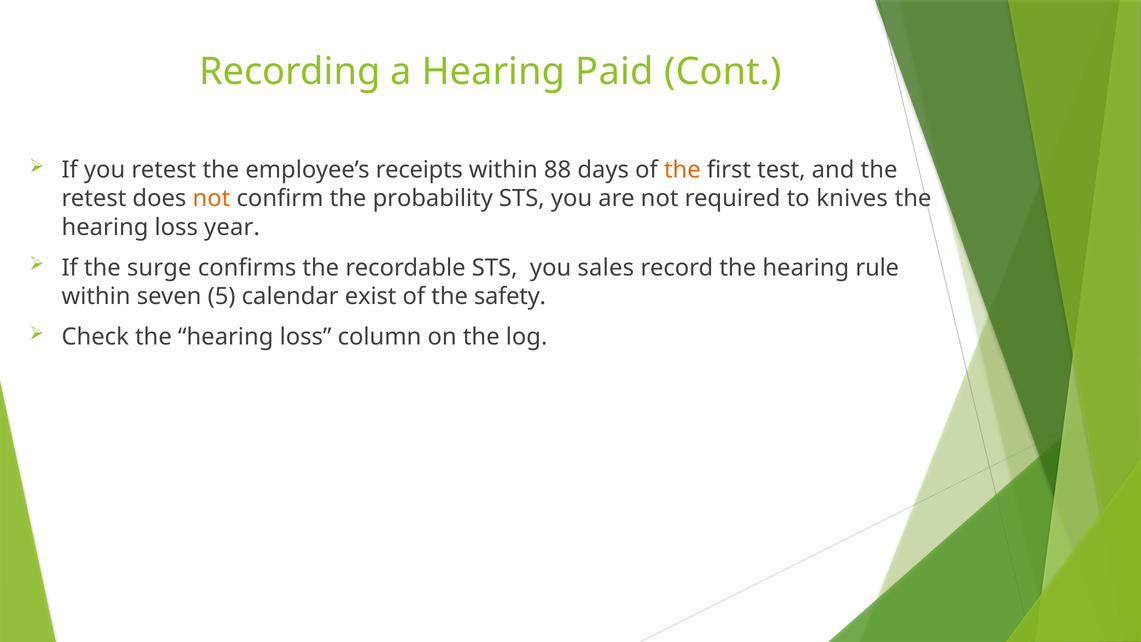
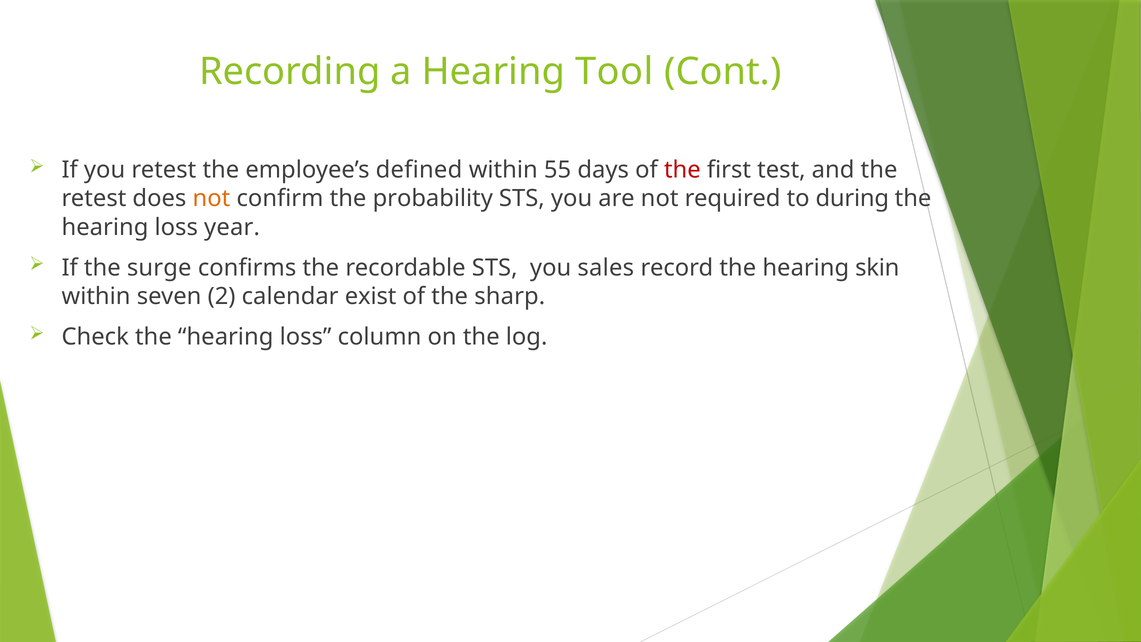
Paid: Paid -> Tool
receipts: receipts -> defined
88: 88 -> 55
the at (682, 170) colour: orange -> red
knives: knives -> during
rule: rule -> skin
5: 5 -> 2
safety: safety -> sharp
